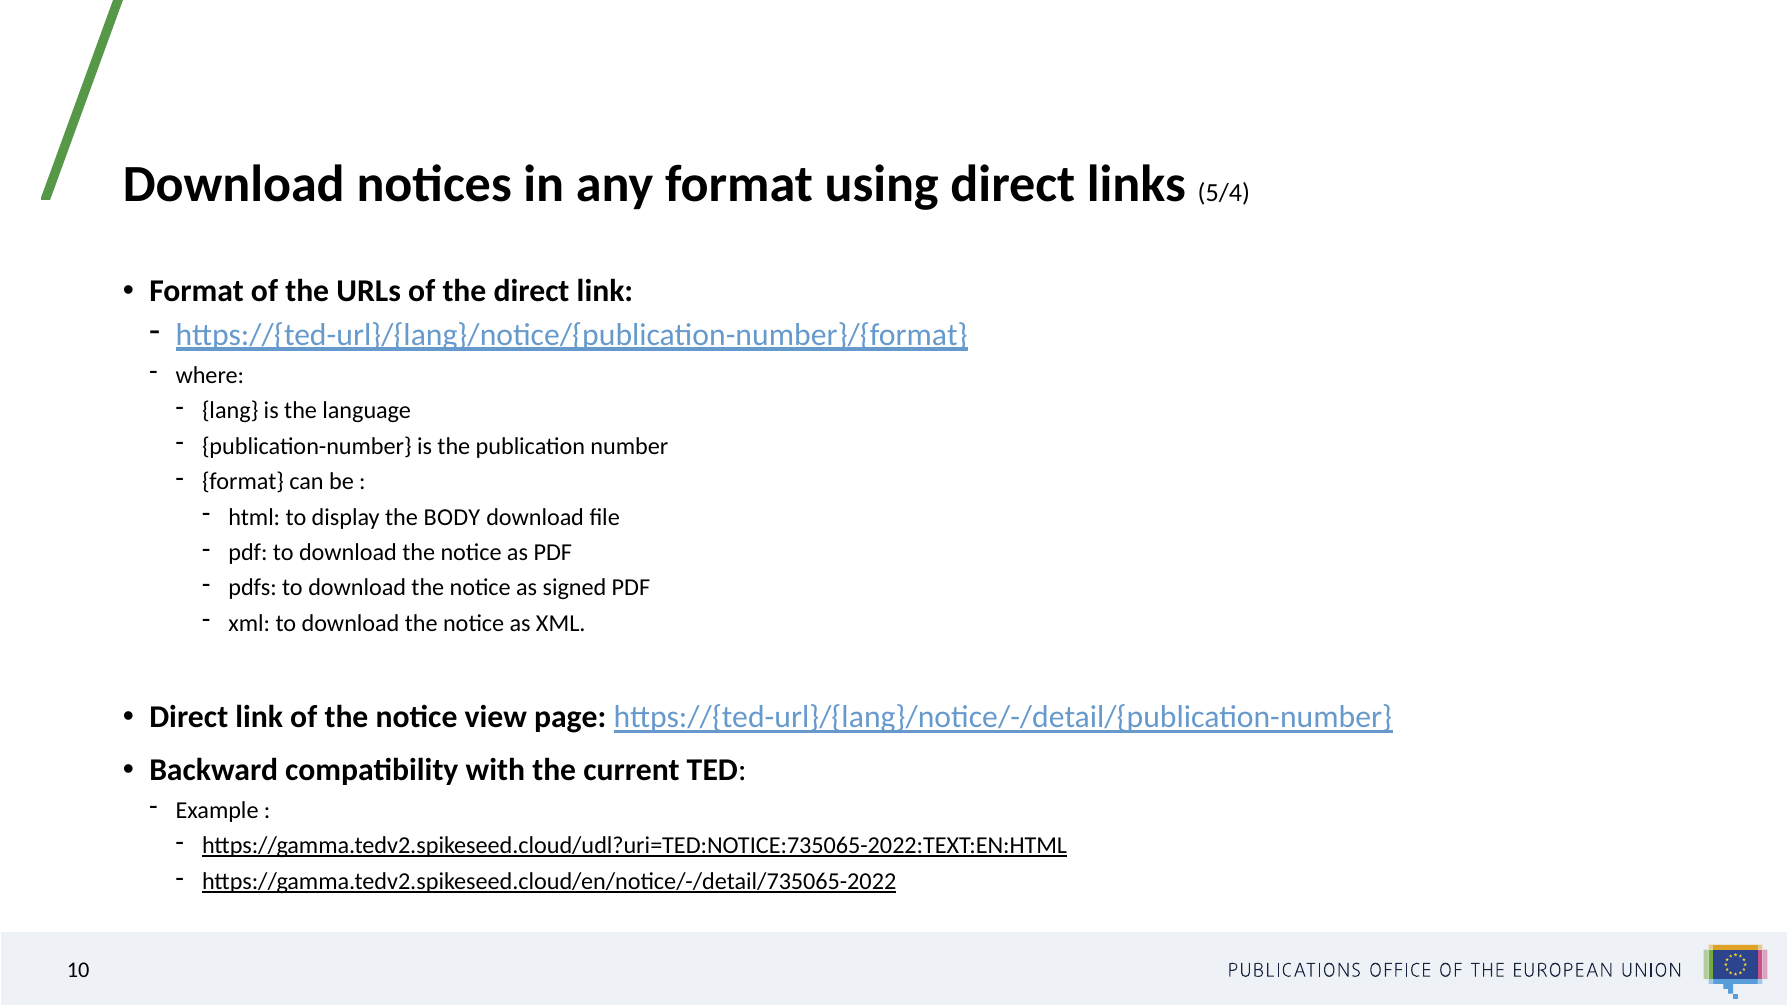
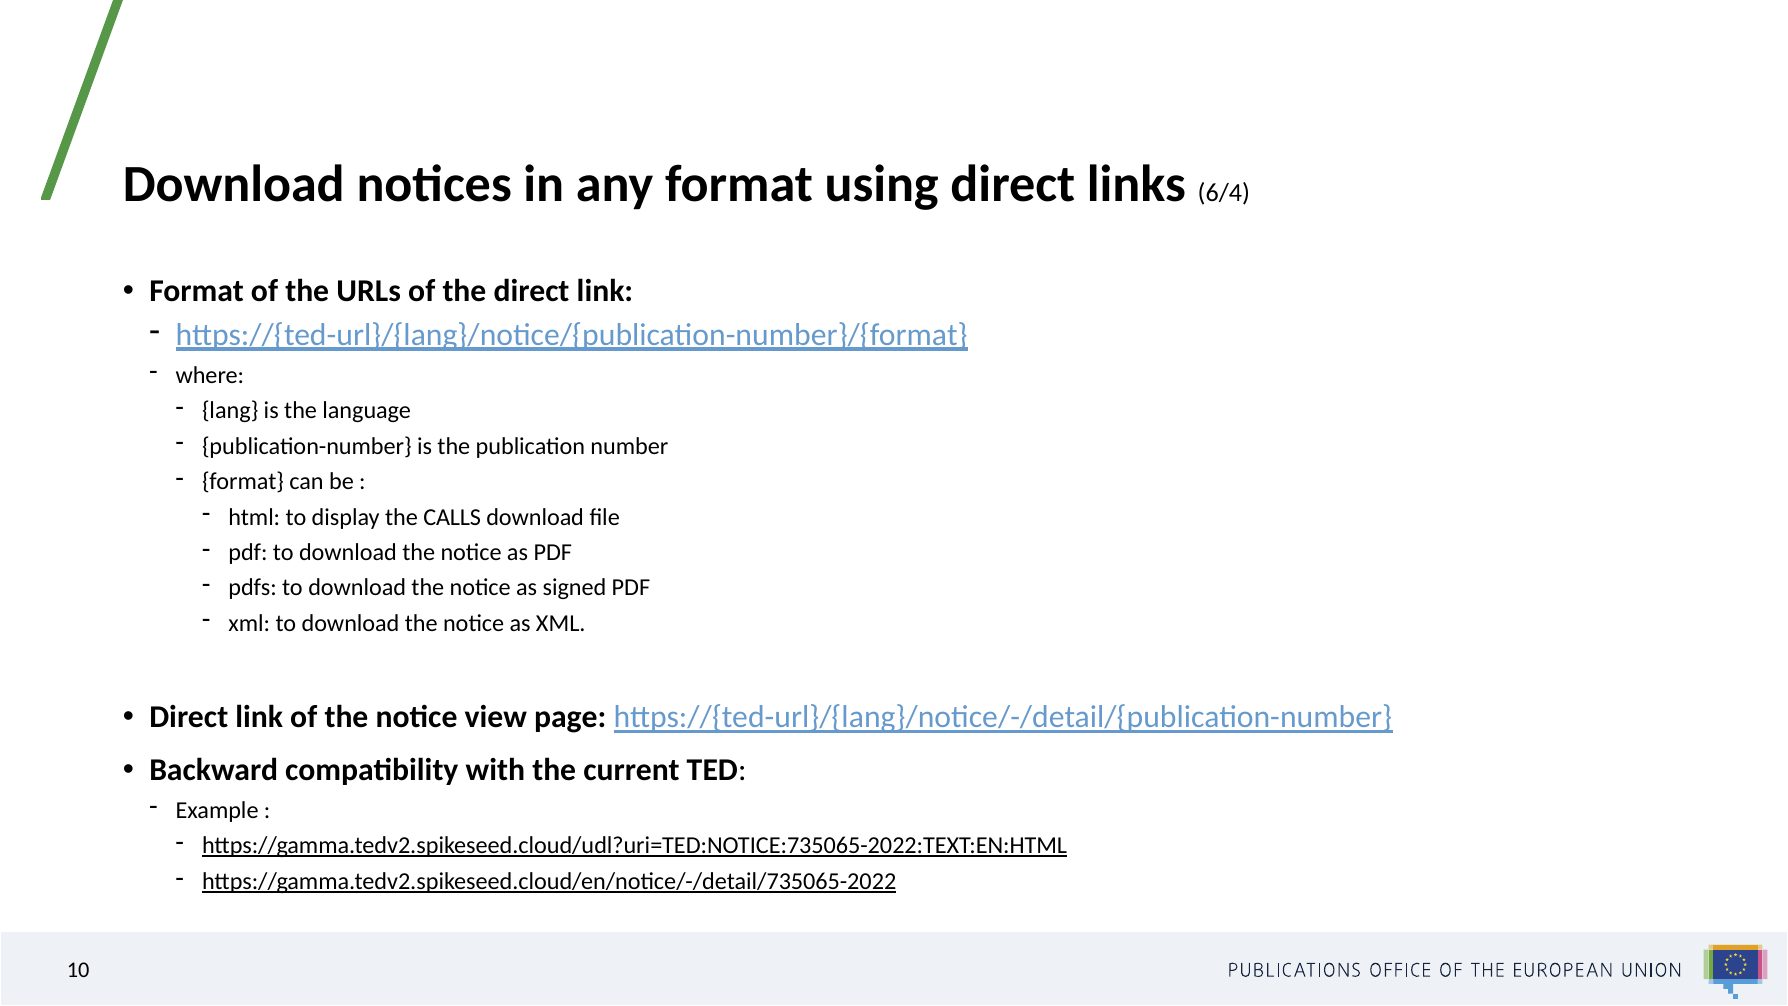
5/4: 5/4 -> 6/4
BODY: BODY -> CALLS
